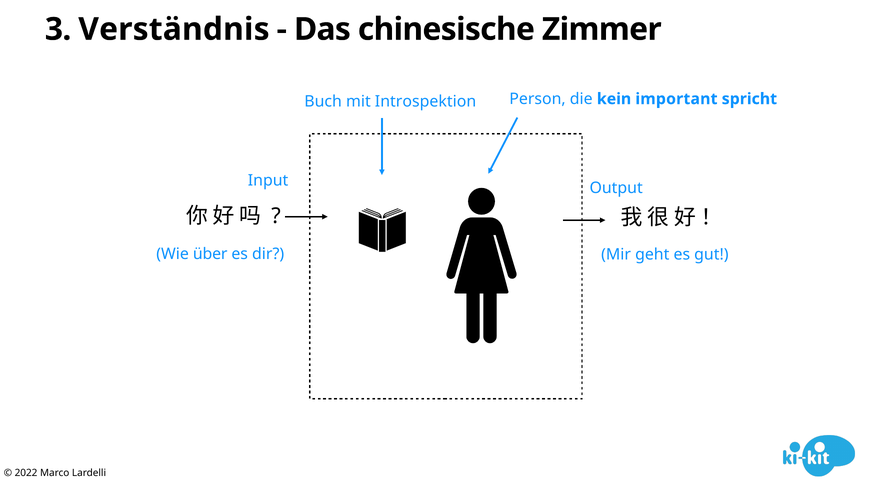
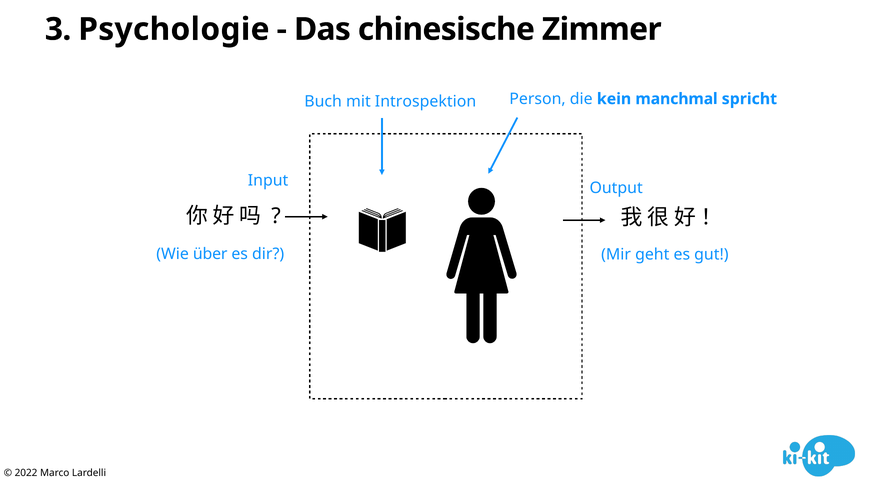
Verständnis: Verständnis -> Psychologie
important: important -> manchmal
